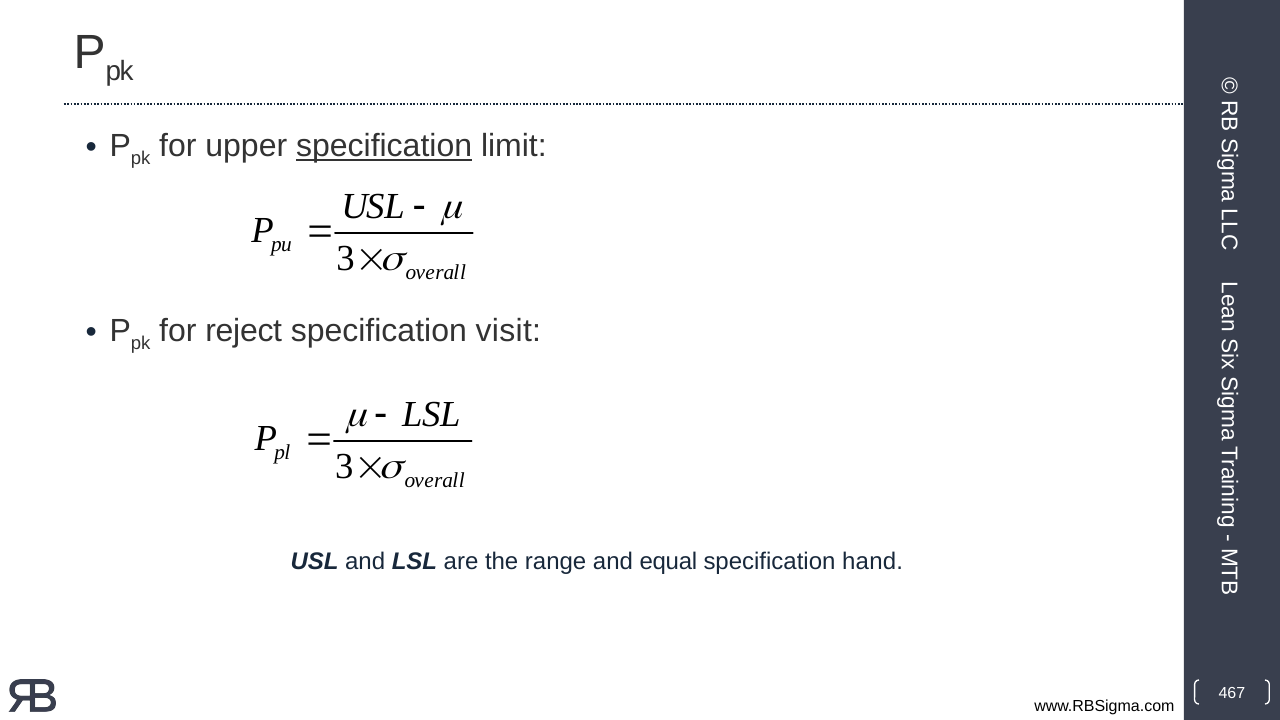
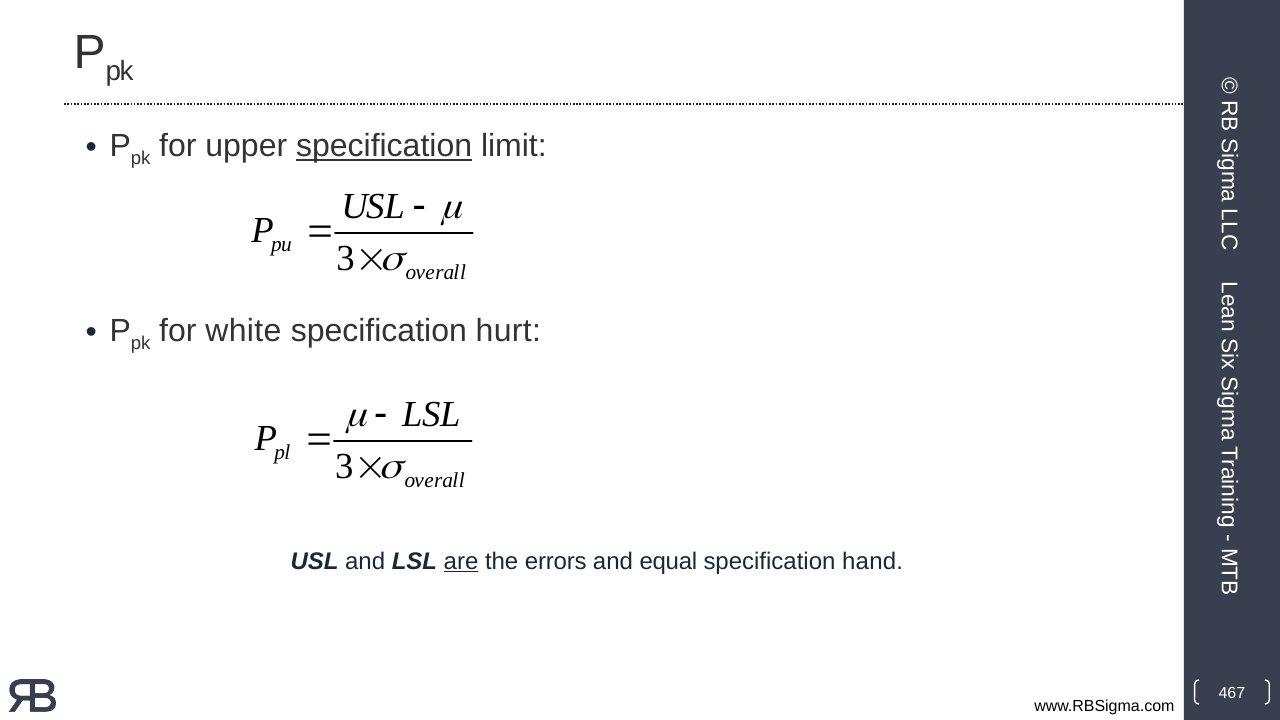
reject: reject -> white
visit: visit -> hurt
are underline: none -> present
range: range -> errors
